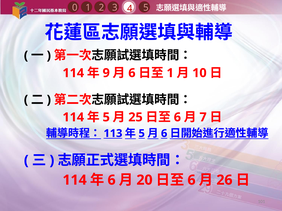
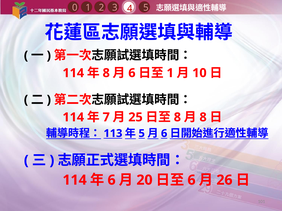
9 at (106, 73): 9 -> 8
5 at (106, 117): 5 -> 7
6 at (177, 117): 6 -> 8
7 at (203, 117): 7 -> 8
